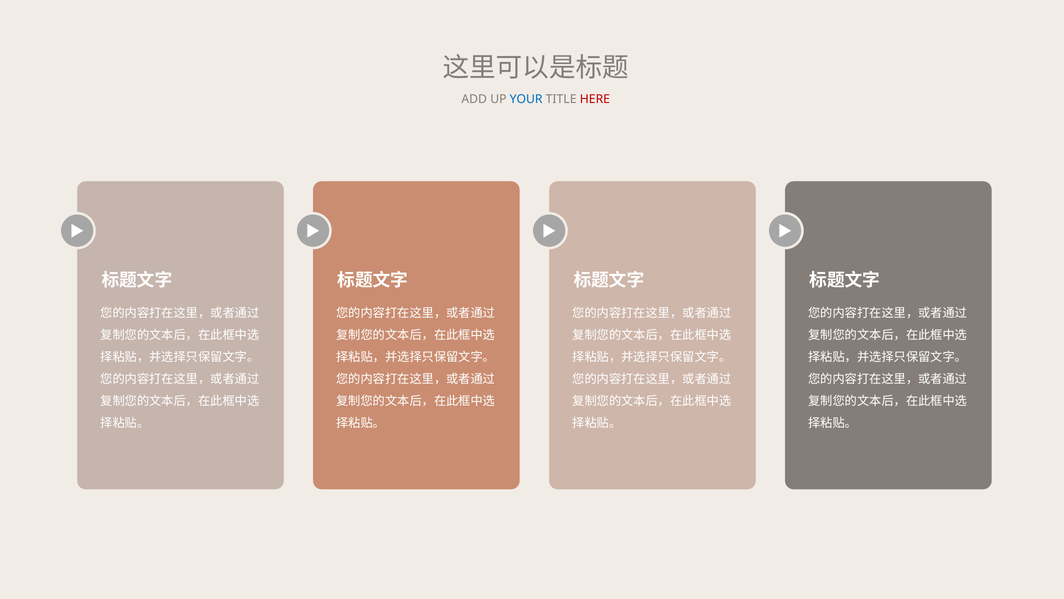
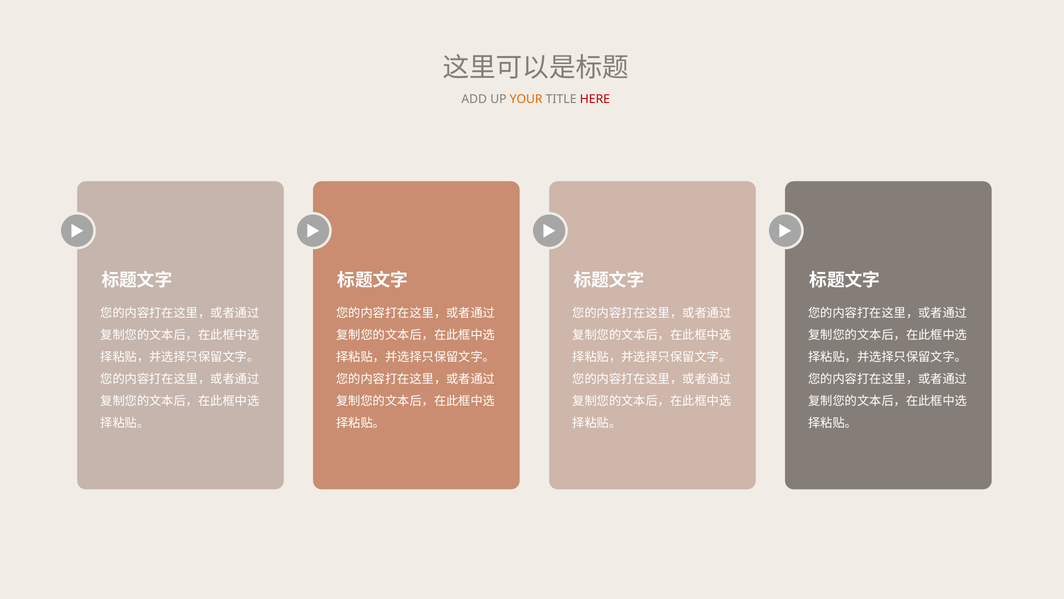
YOUR colour: blue -> orange
